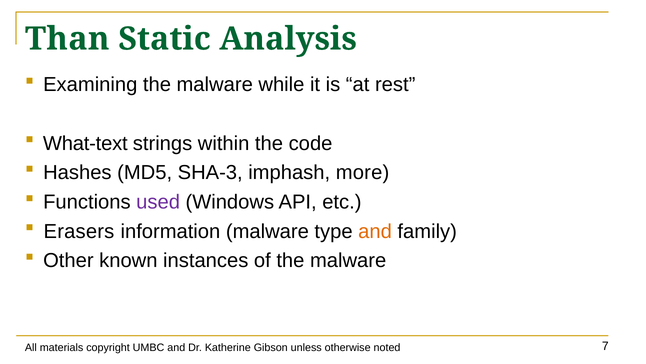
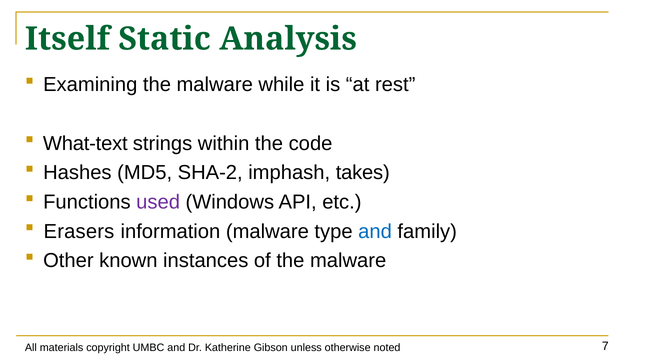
Than: Than -> Itself
SHA-3: SHA-3 -> SHA-2
more: more -> takes
and at (375, 231) colour: orange -> blue
